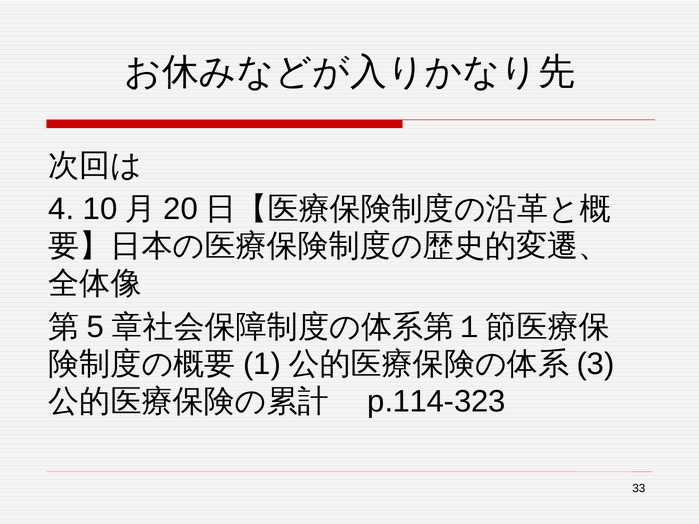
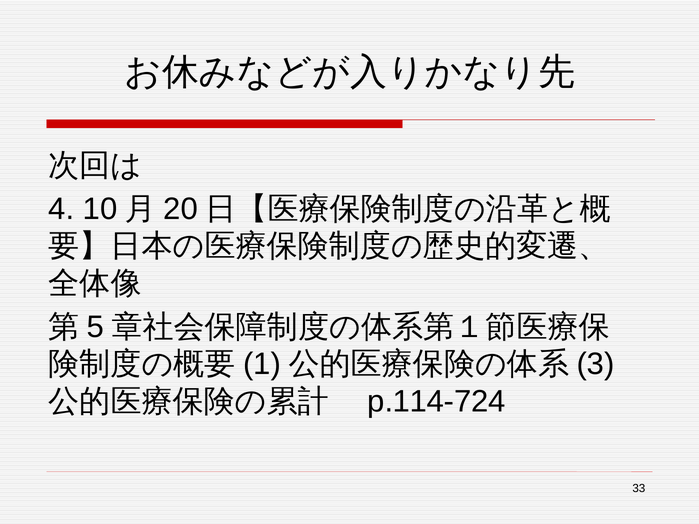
p.114-323: p.114-323 -> p.114-724
